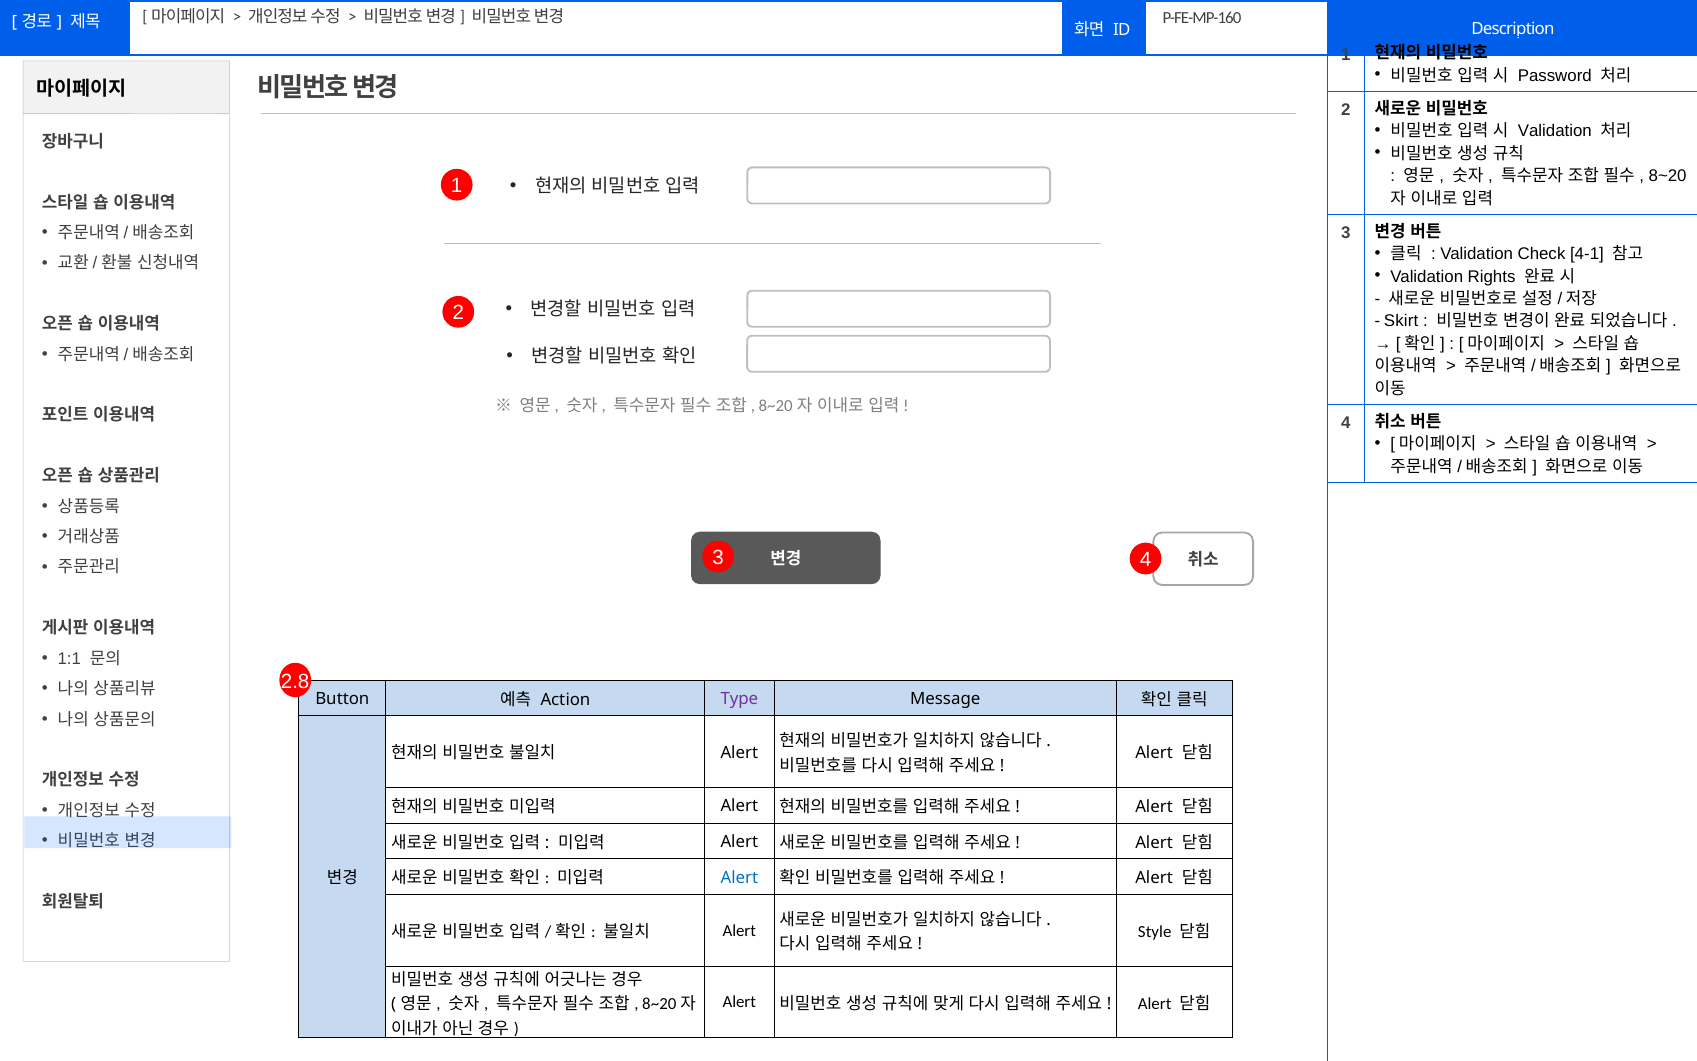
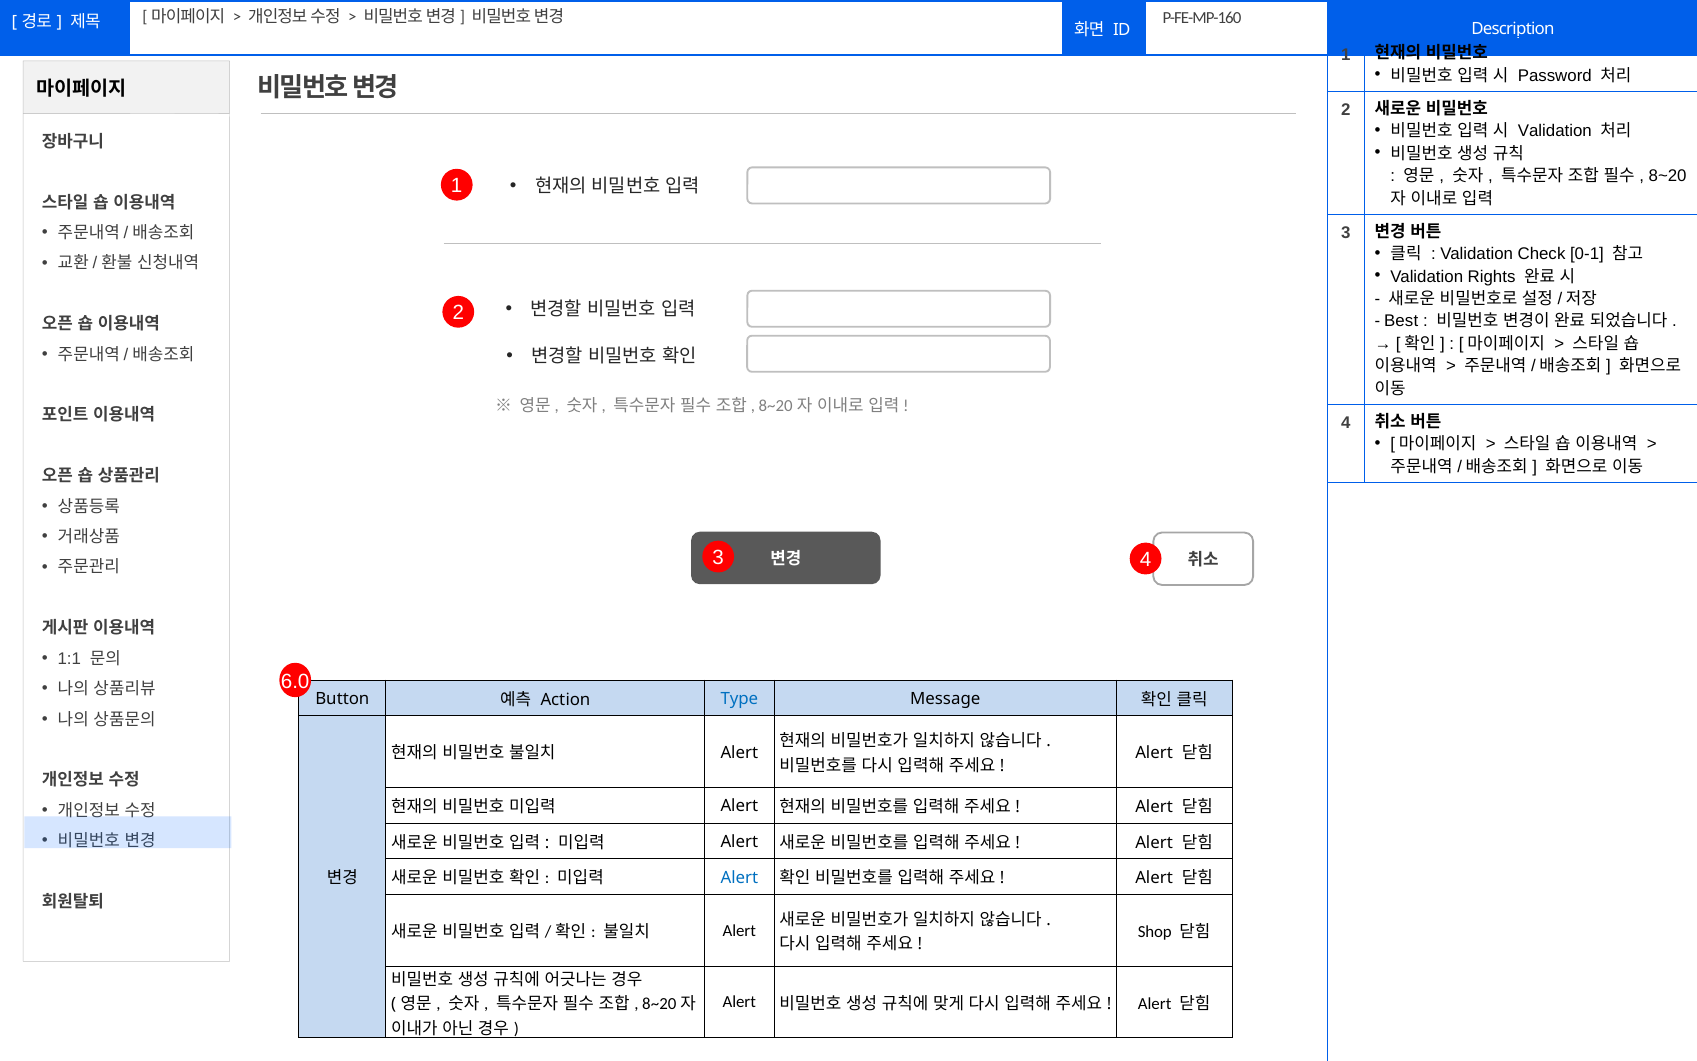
4-1: 4-1 -> 0-1
Skirt: Skirt -> Best
2.8: 2.8 -> 6.0
Type colour: purple -> blue
Style: Style -> Shop
